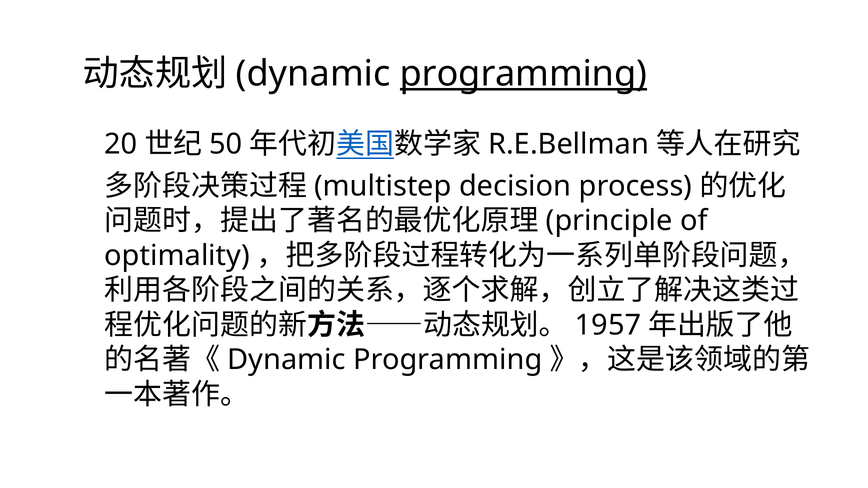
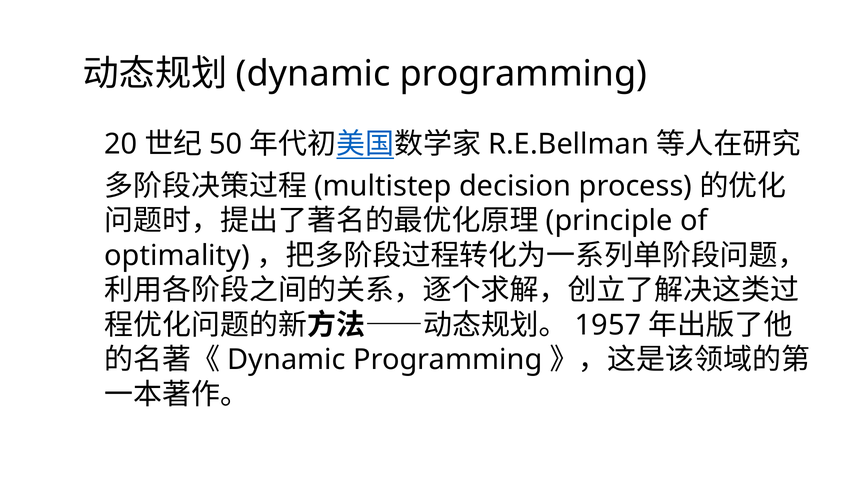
programming at (523, 74) underline: present -> none
